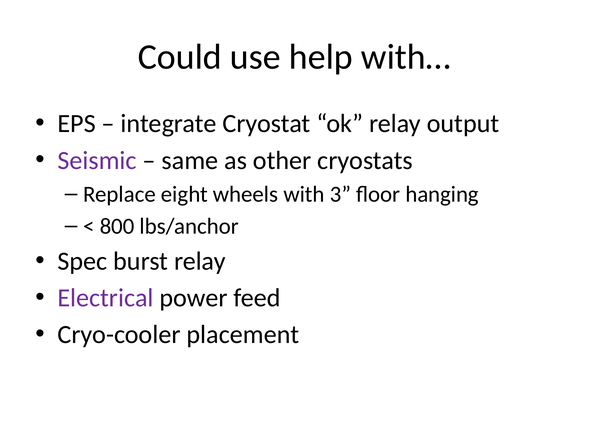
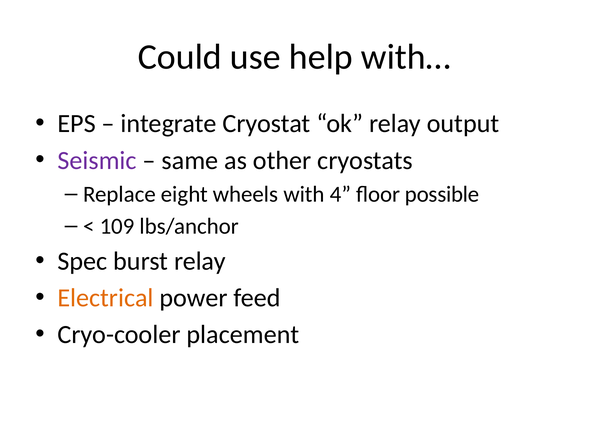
3: 3 -> 4
hanging: hanging -> possible
800: 800 -> 109
Electrical colour: purple -> orange
